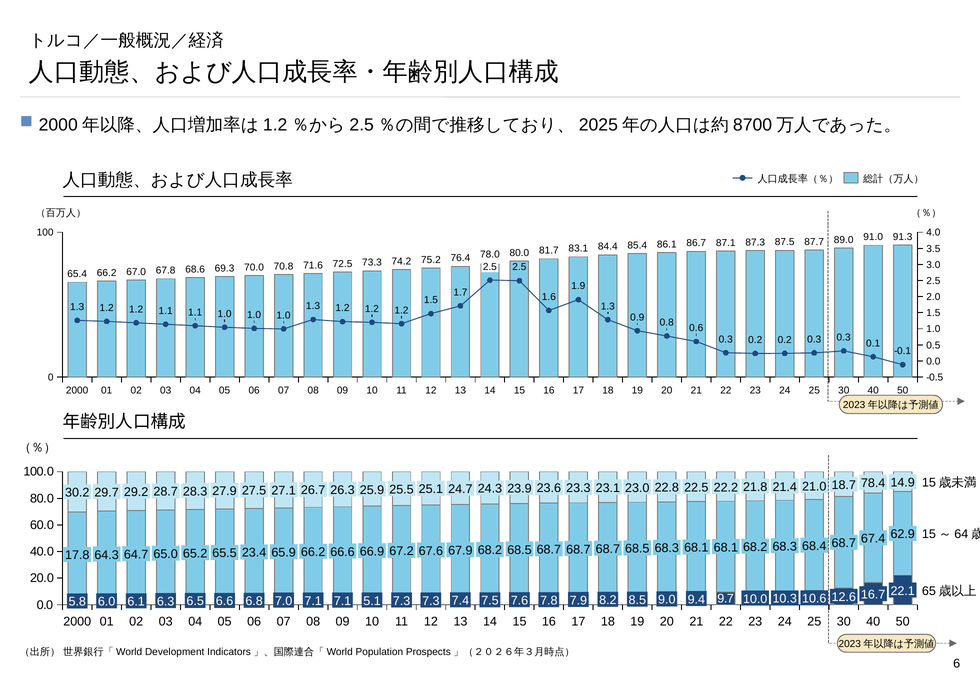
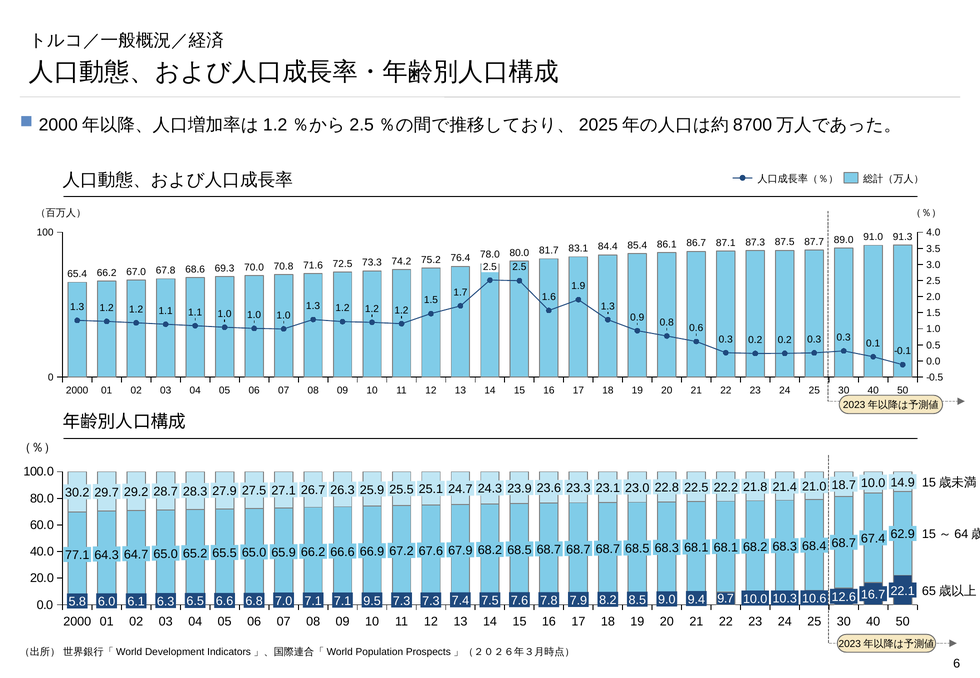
78.4 at (873, 483): 78.4 -> 10.0
23.4 at (254, 553): 23.4 -> 65.0
17.8: 17.8 -> 77.1
5.1: 5.1 -> 9.5
